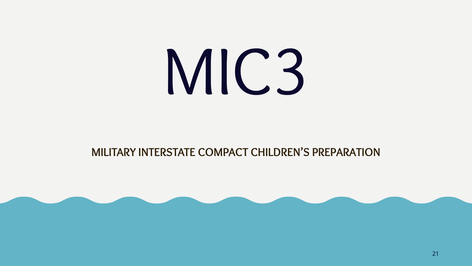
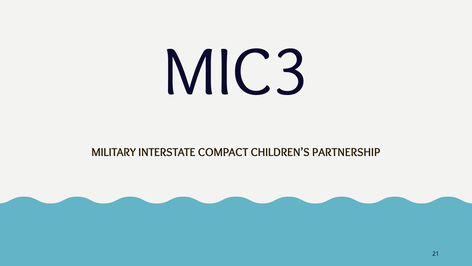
PREPARATION: PREPARATION -> PARTNERSHIP
